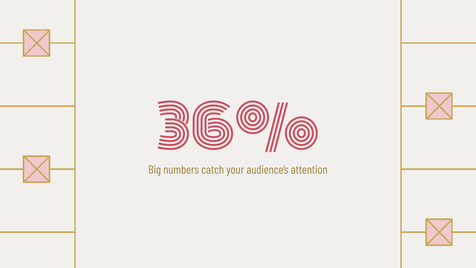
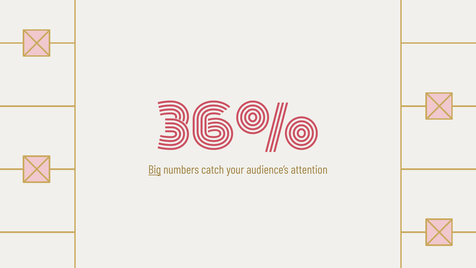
Big underline: none -> present
